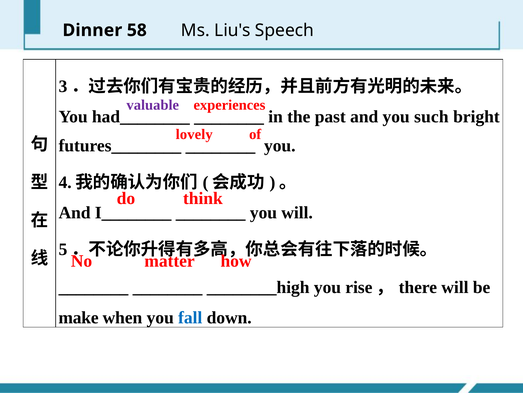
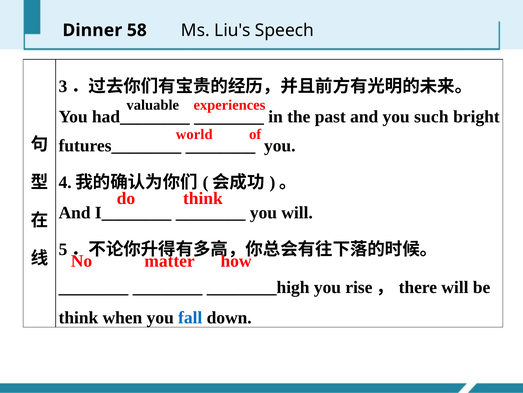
valuable colour: purple -> black
lovely: lovely -> world
make at (78, 317): make -> think
